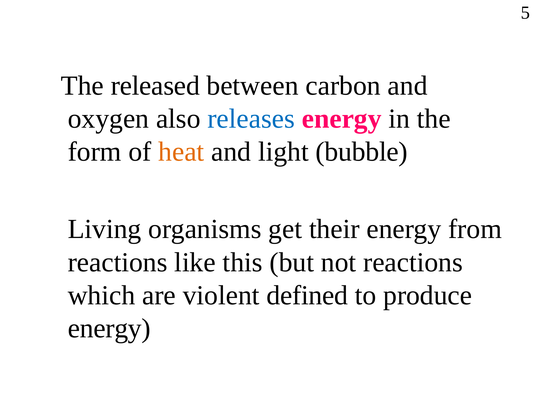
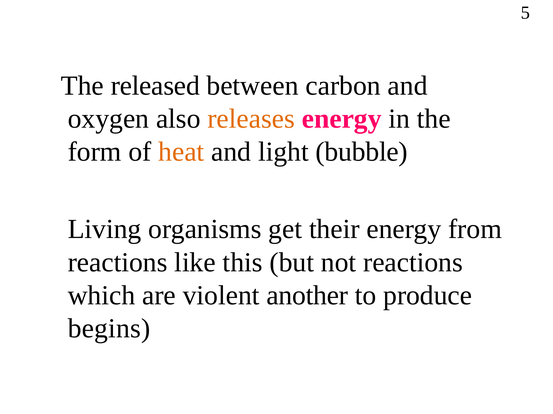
releases colour: blue -> orange
defined: defined -> another
energy at (109, 329): energy -> begins
